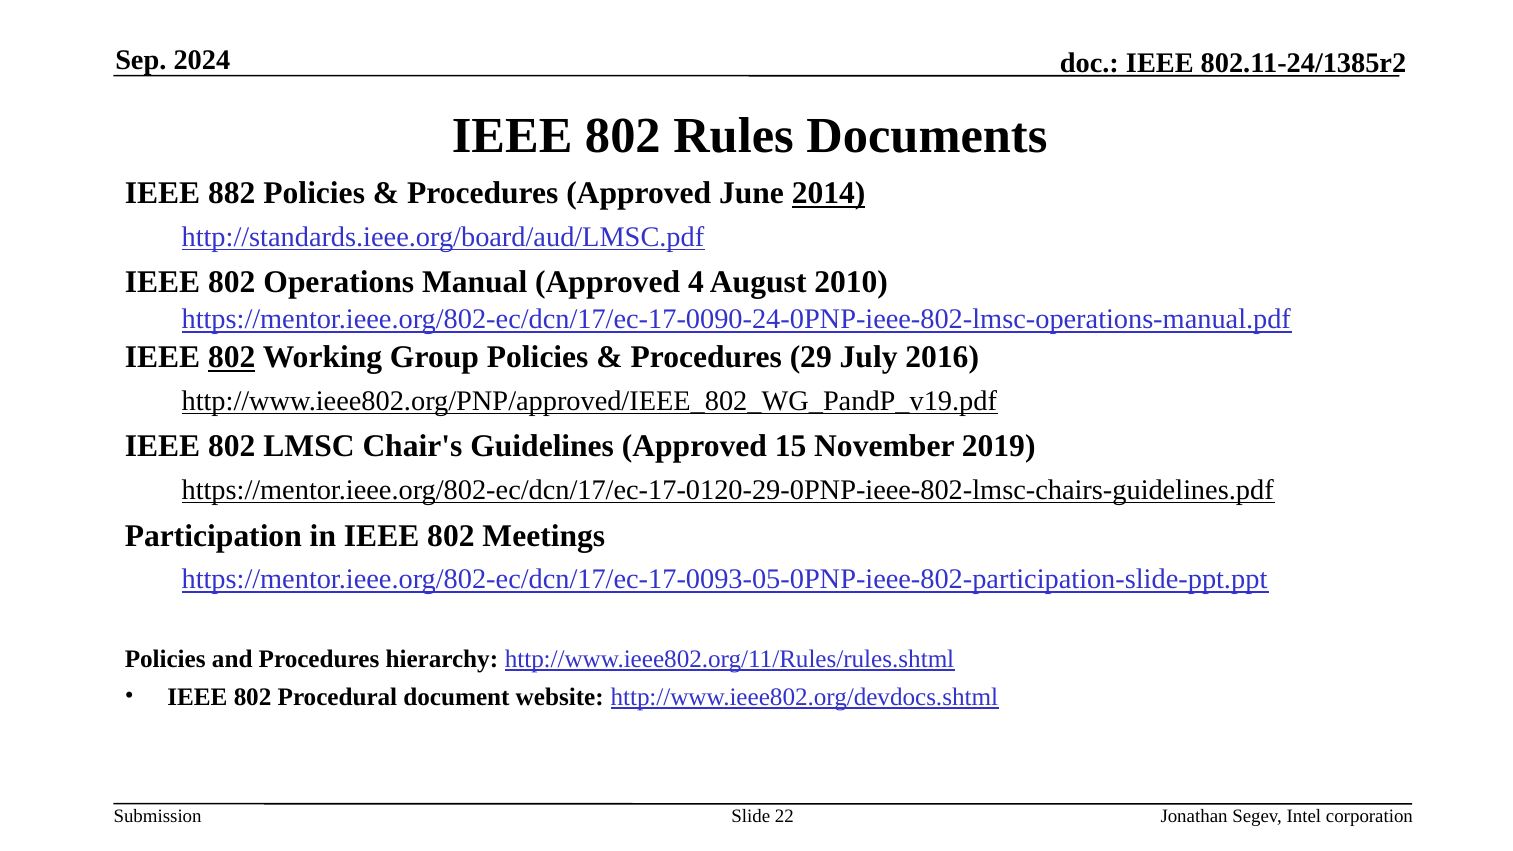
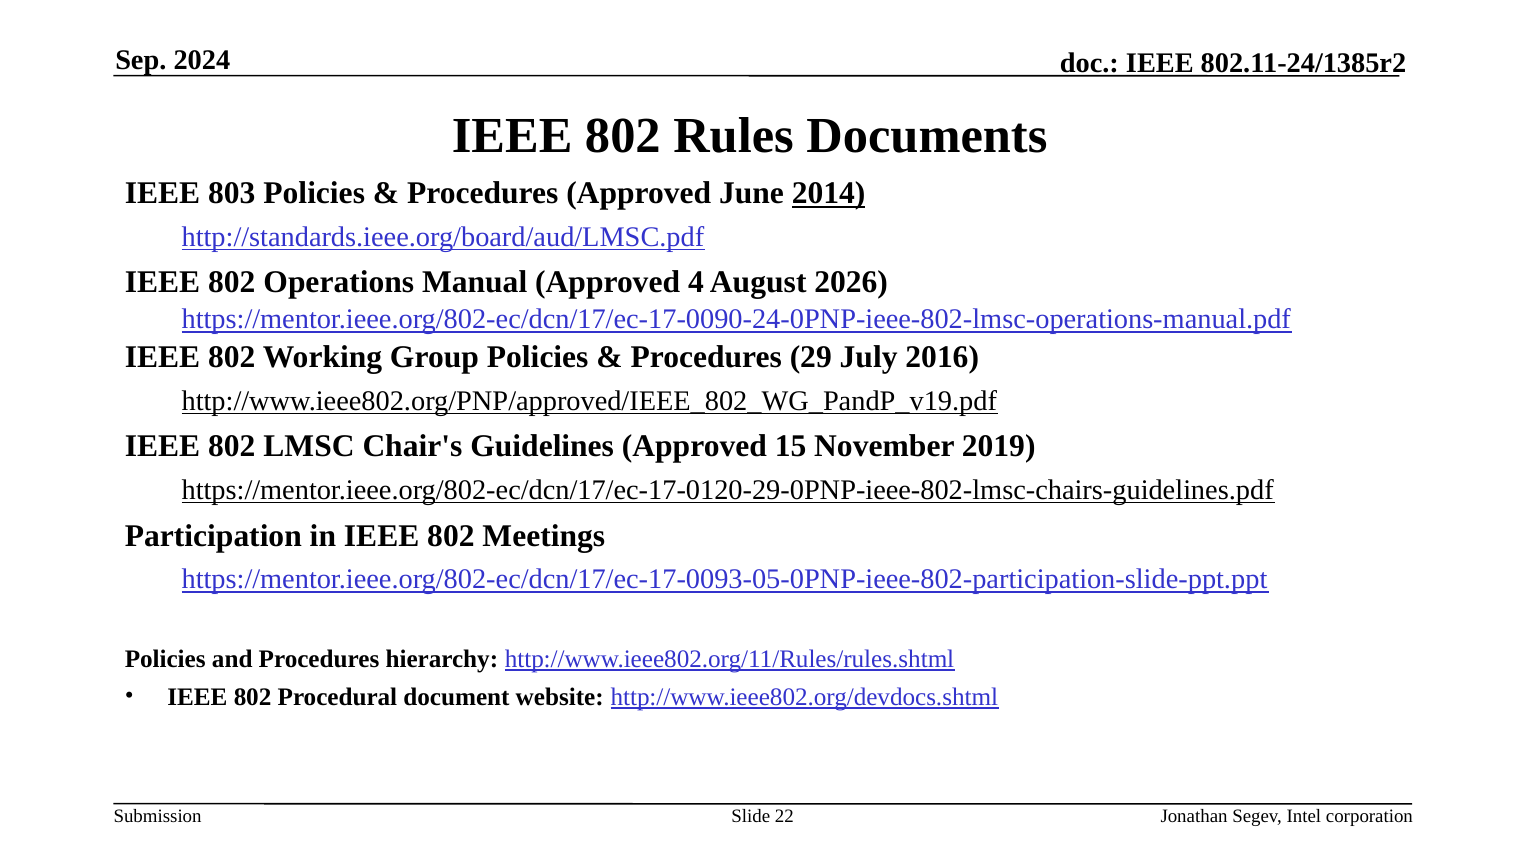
882: 882 -> 803
2010: 2010 -> 2026
802 at (232, 358) underline: present -> none
